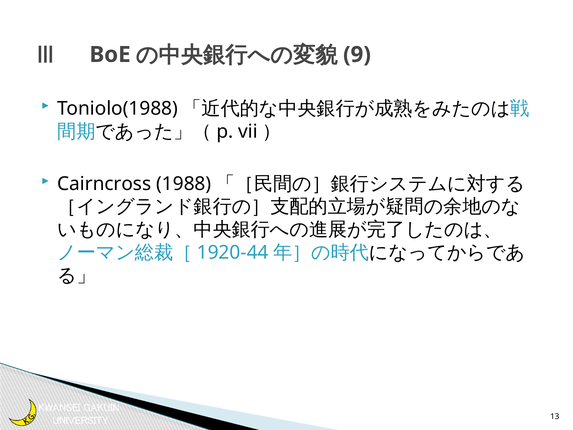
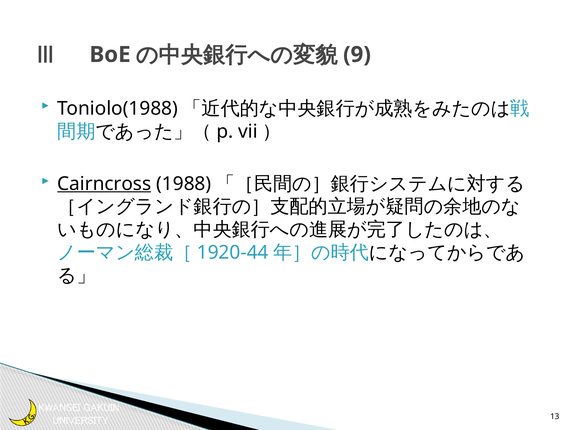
Cairncross underline: none -> present
